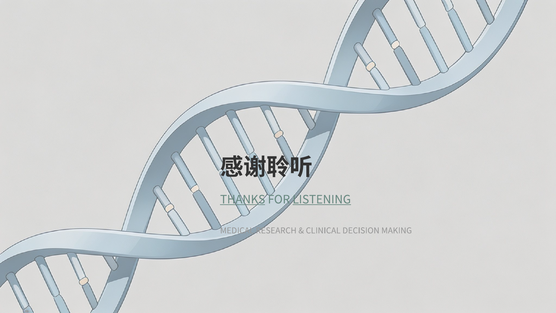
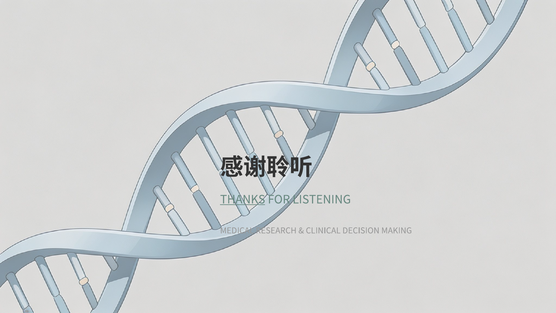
LISTENING underline: present -> none
